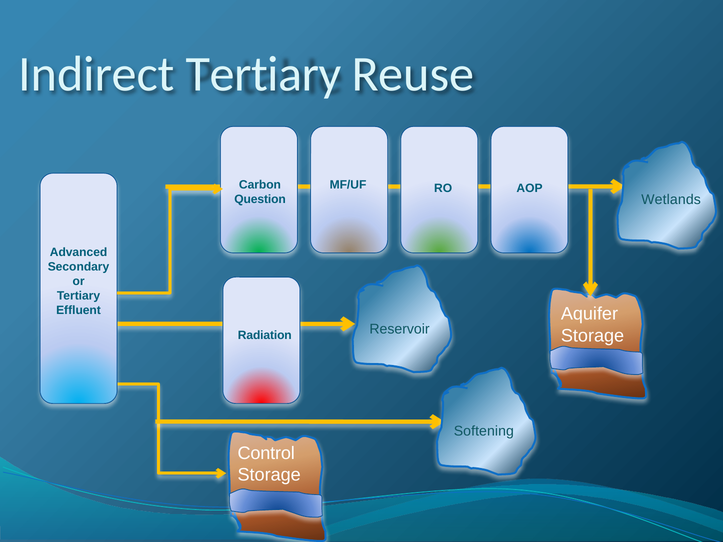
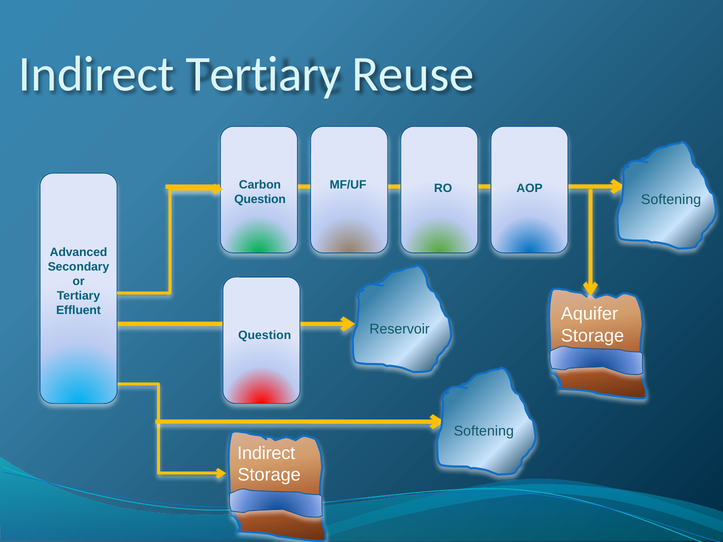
Wetlands at (671, 200): Wetlands -> Softening
Radiation at (265, 336): Radiation -> Question
Control at (266, 453): Control -> Indirect
